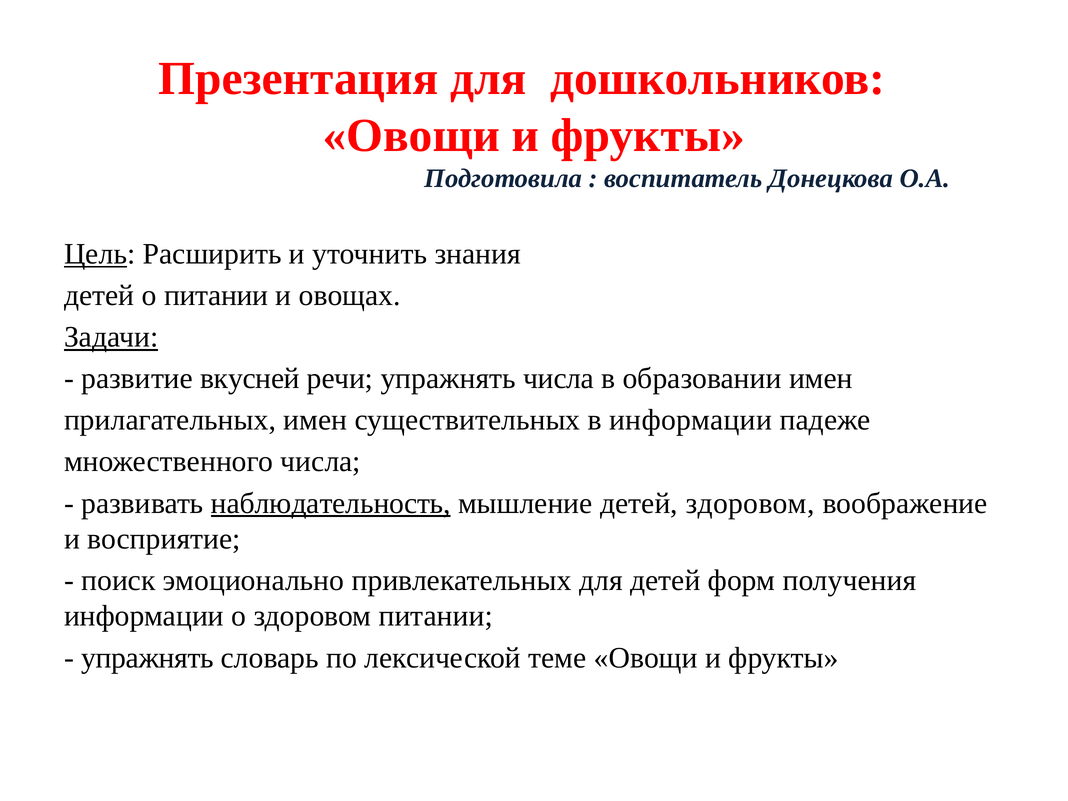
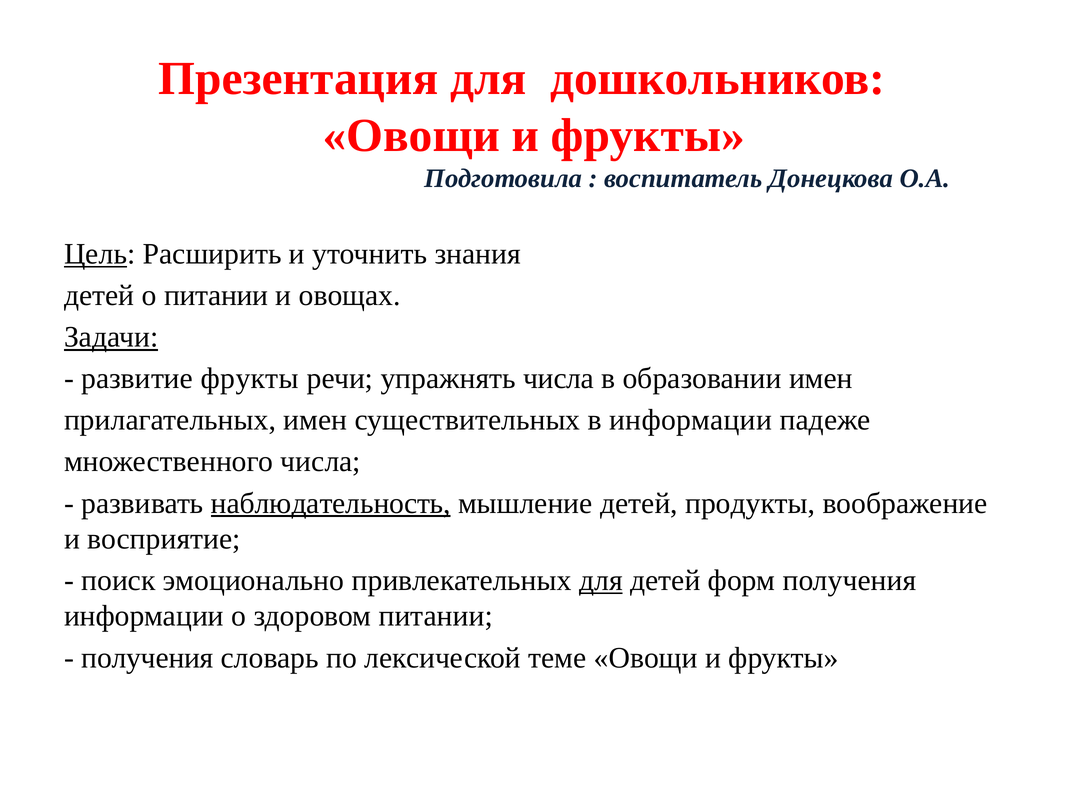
развитие вкусней: вкусней -> фрукты
детей здоровом: здоровом -> продукты
для at (601, 581) underline: none -> present
упражнять at (147, 658): упражнять -> получения
